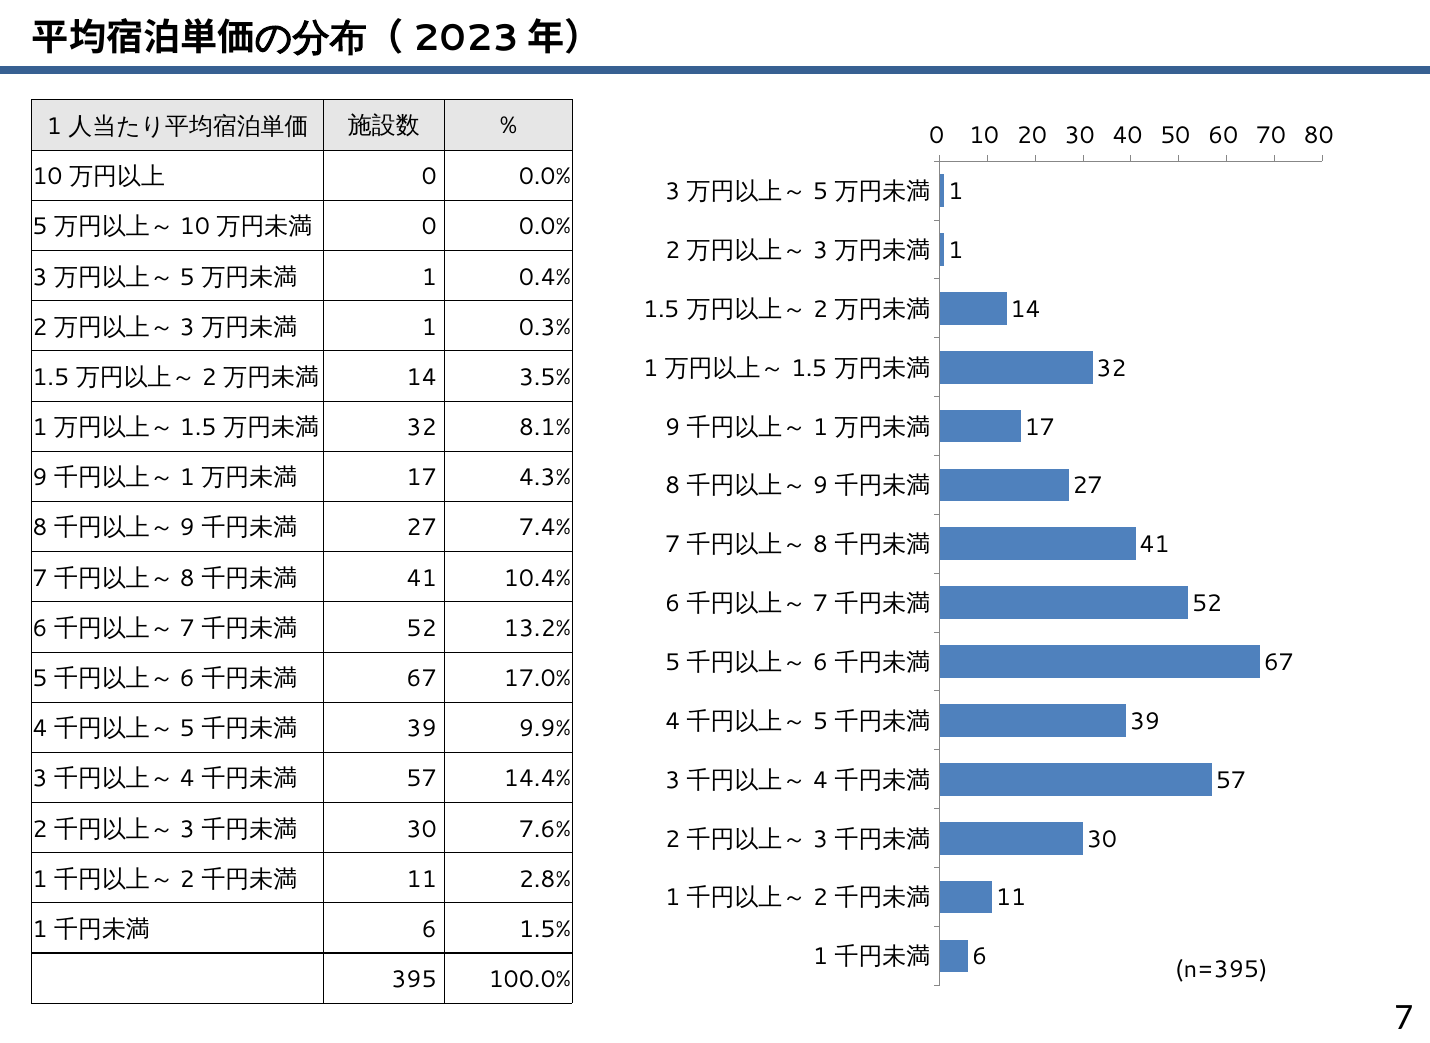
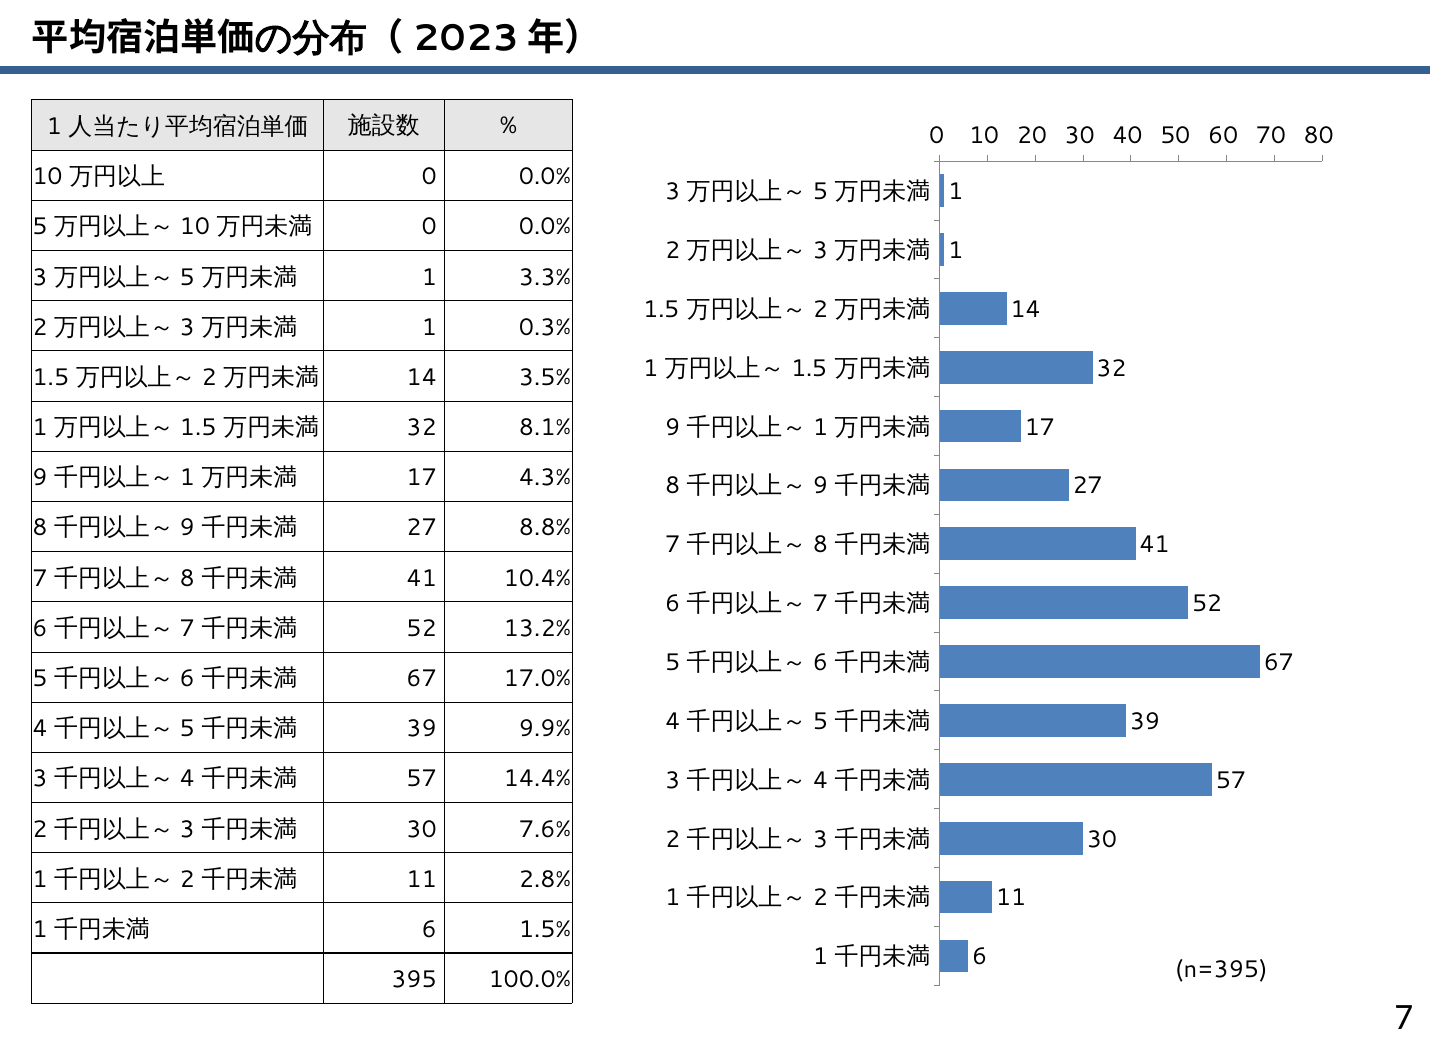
0.4%: 0.4% -> 3.3%
7.4%: 7.4% -> 8.8%
